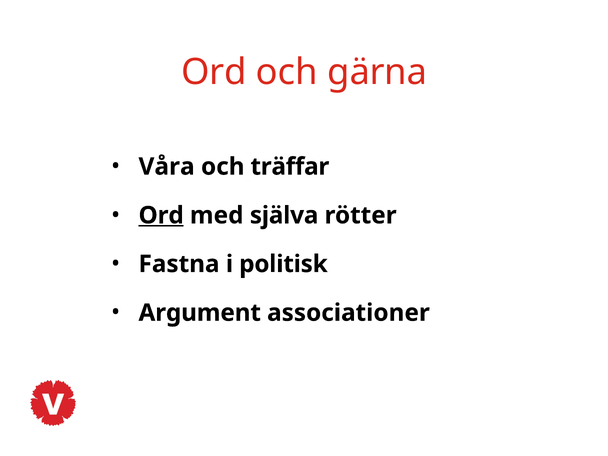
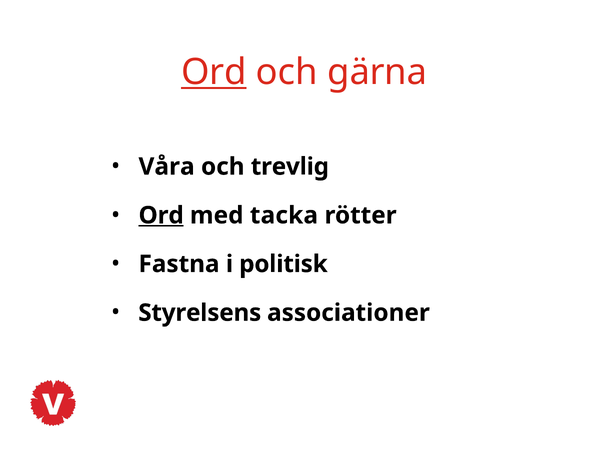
Ord at (214, 72) underline: none -> present
träffar: träffar -> trevlig
själva: själva -> tacka
Argument: Argument -> Styrelsens
